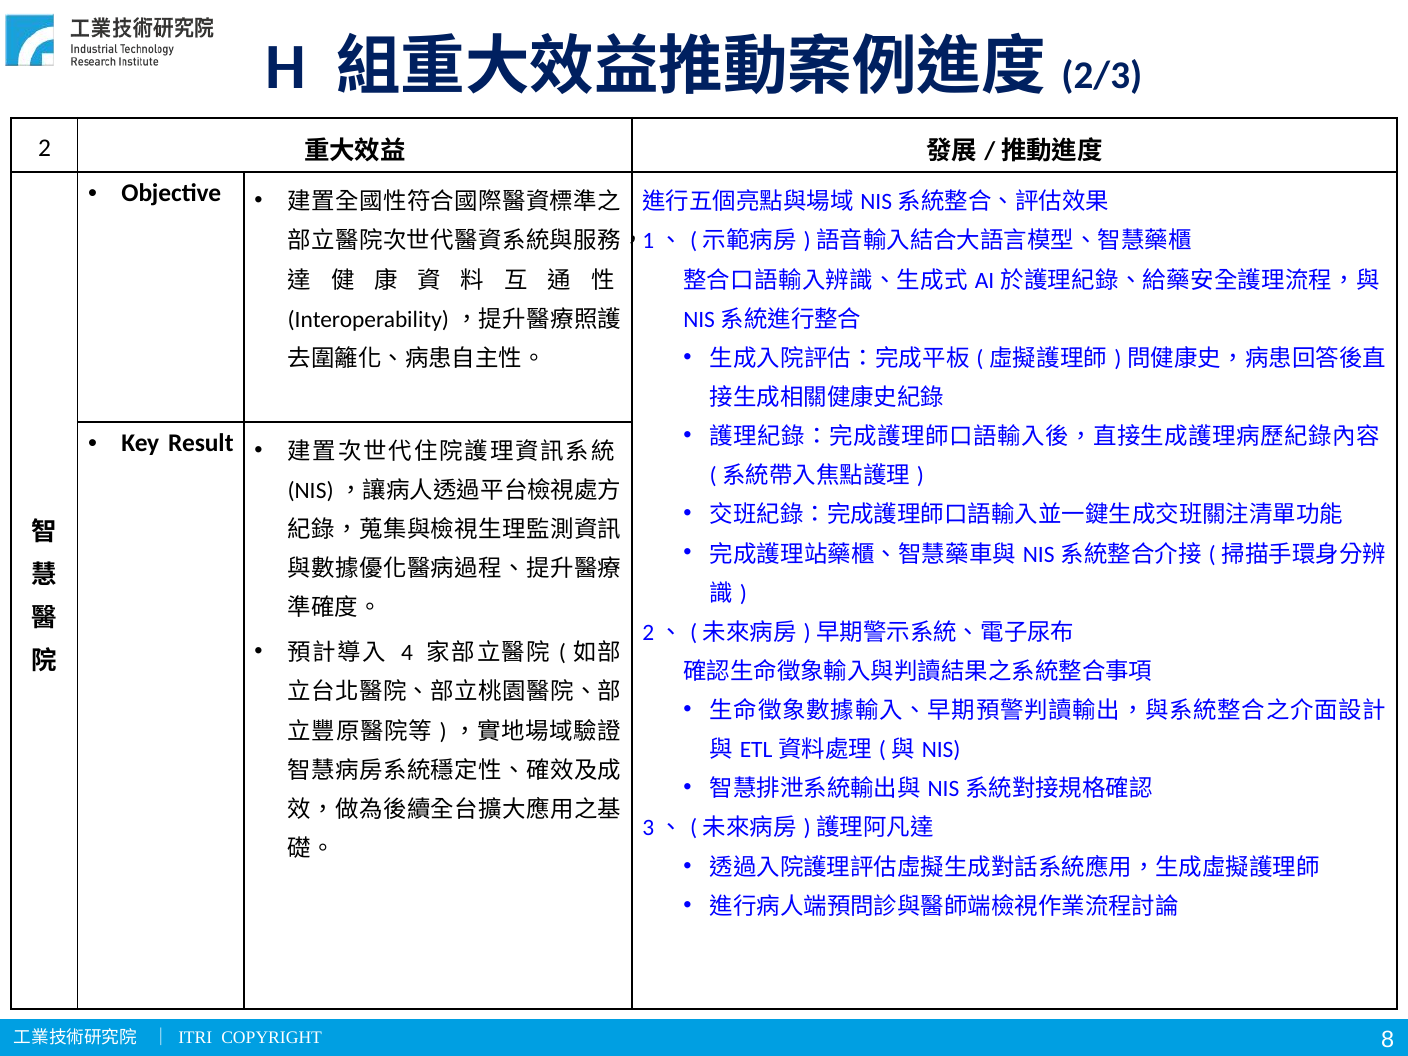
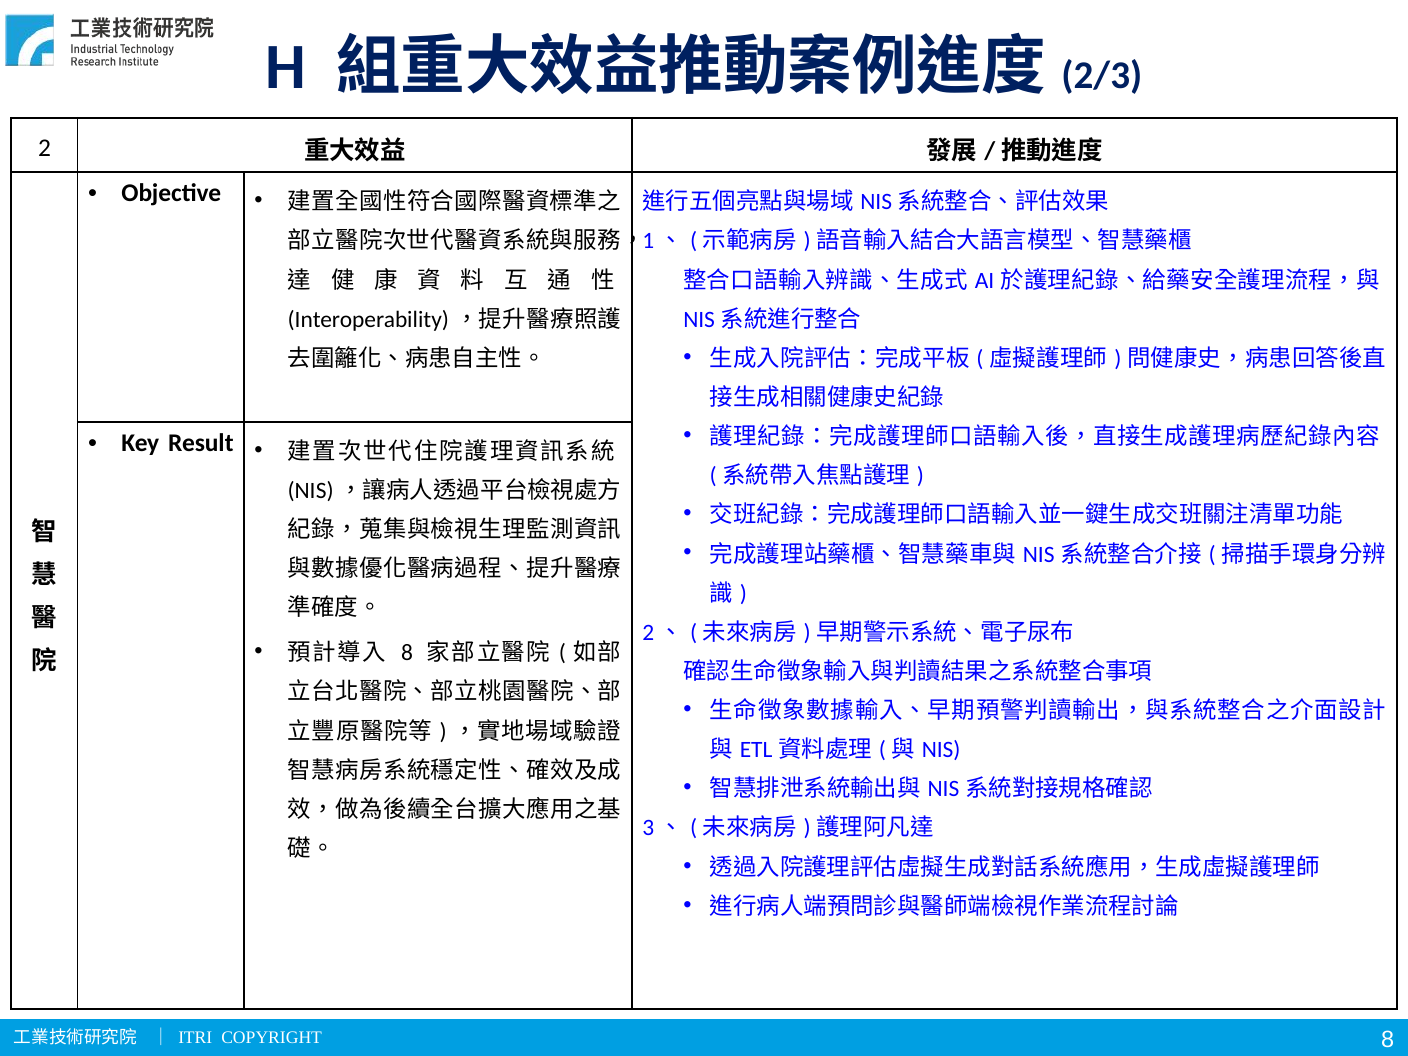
4 at (407, 653): 4 -> 8
